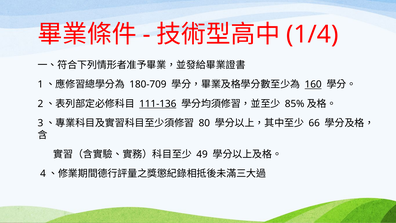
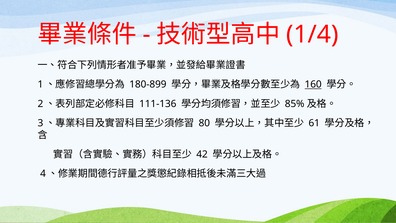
180-709: 180-709 -> 180-899
111-136 underline: present -> none
66: 66 -> 61
49: 49 -> 42
